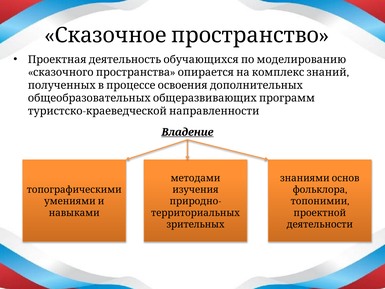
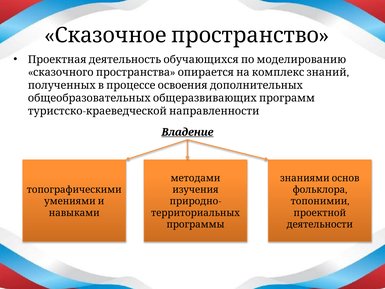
зрительных: зрительных -> программы
